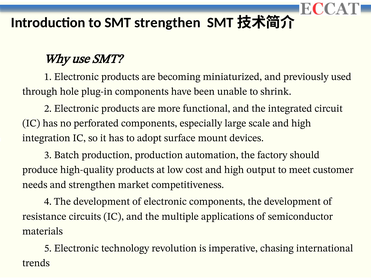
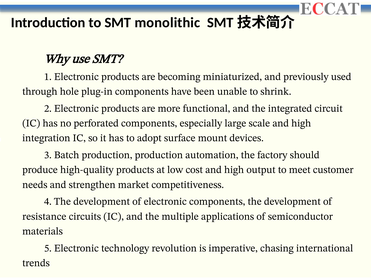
SMT strengthen: strengthen -> monolithic
